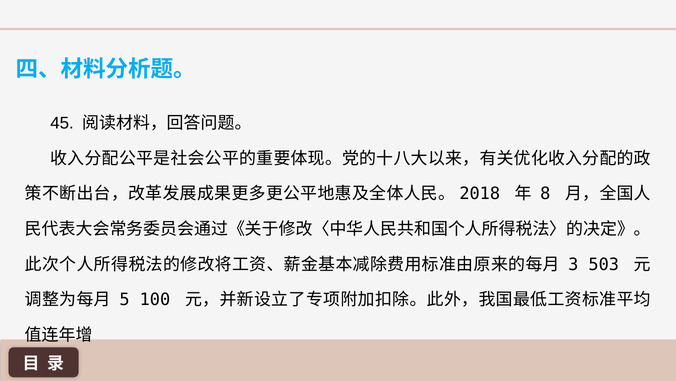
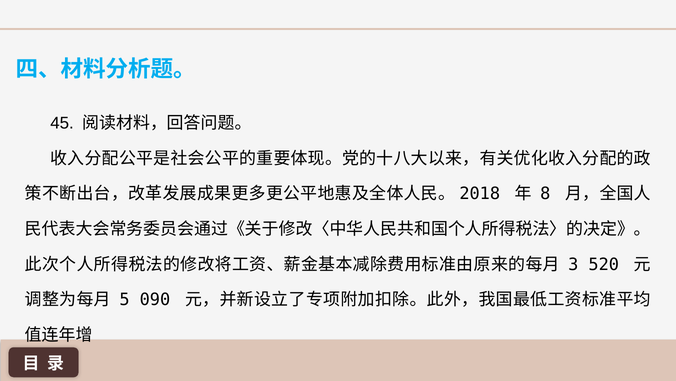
503: 503 -> 520
100: 100 -> 090
